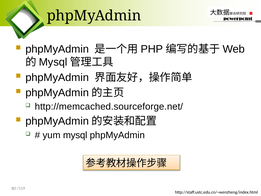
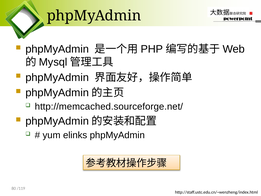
yum mysql: mysql -> elinks
